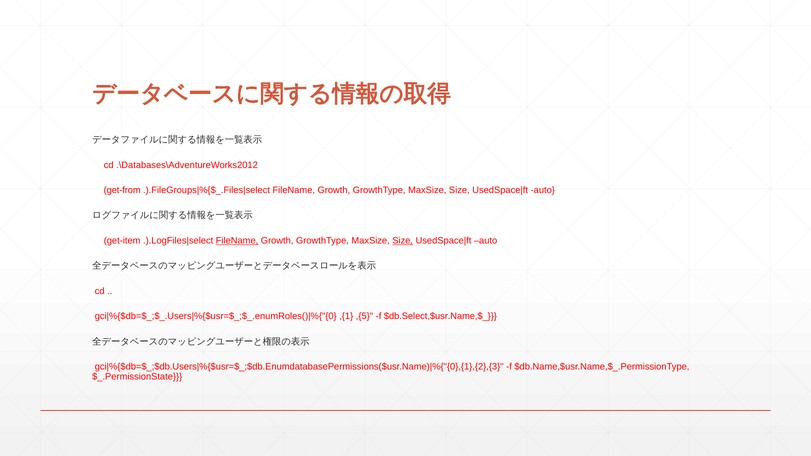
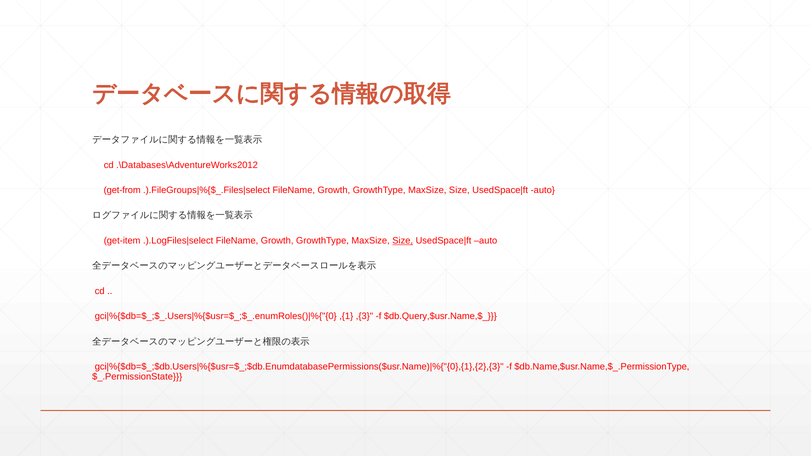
FileName at (237, 241) underline: present -> none
,{5: ,{5 -> ,{3
$db.Select,$usr.Name,$_: $db.Select,$usr.Name,$_ -> $db.Query,$usr.Name,$_
